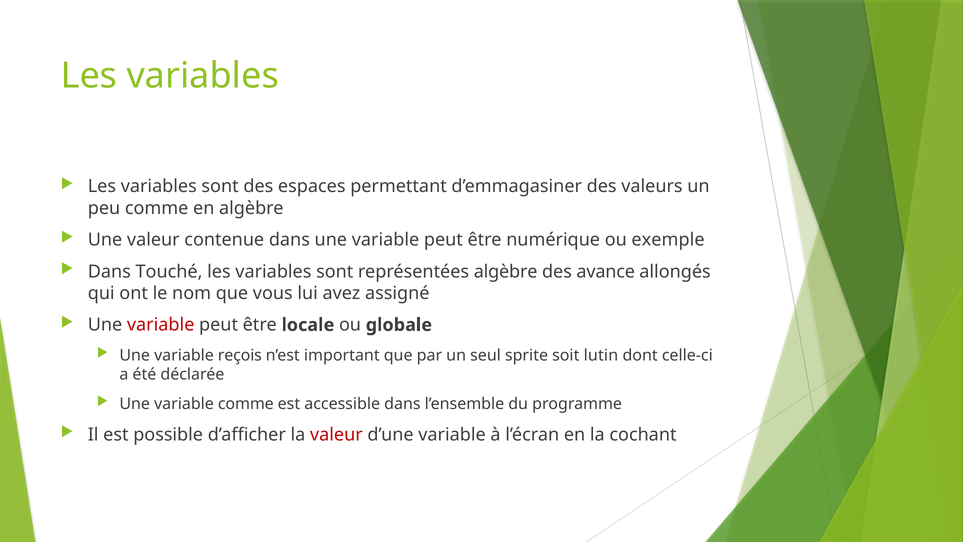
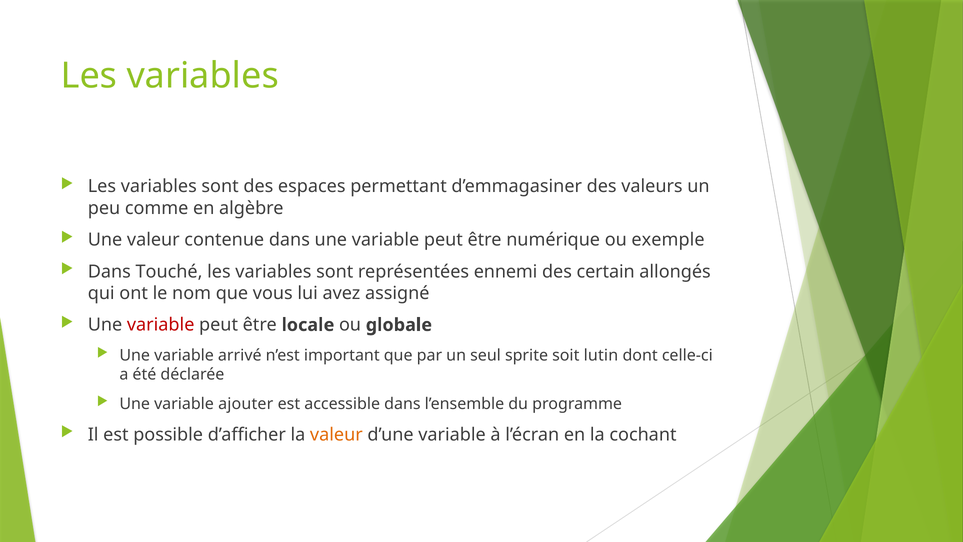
représentées algèbre: algèbre -> ennemi
avance: avance -> certain
reçois: reçois -> arrivé
variable comme: comme -> ajouter
valeur at (336, 434) colour: red -> orange
